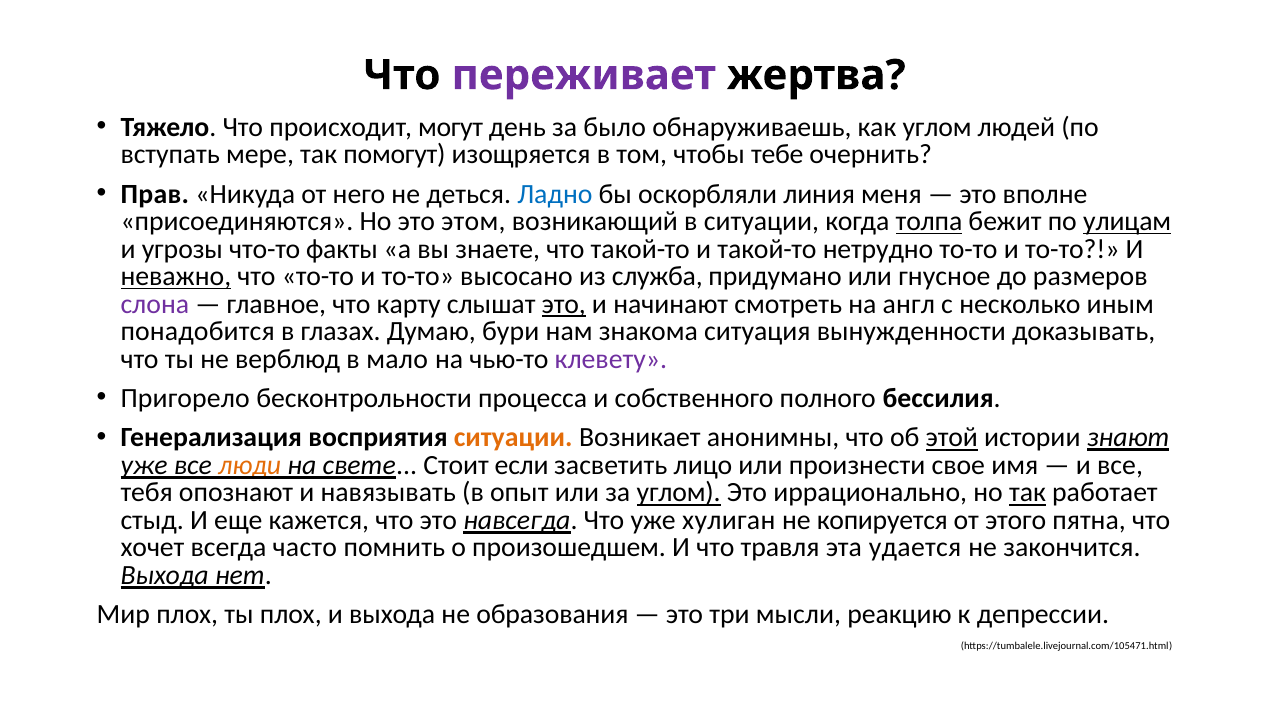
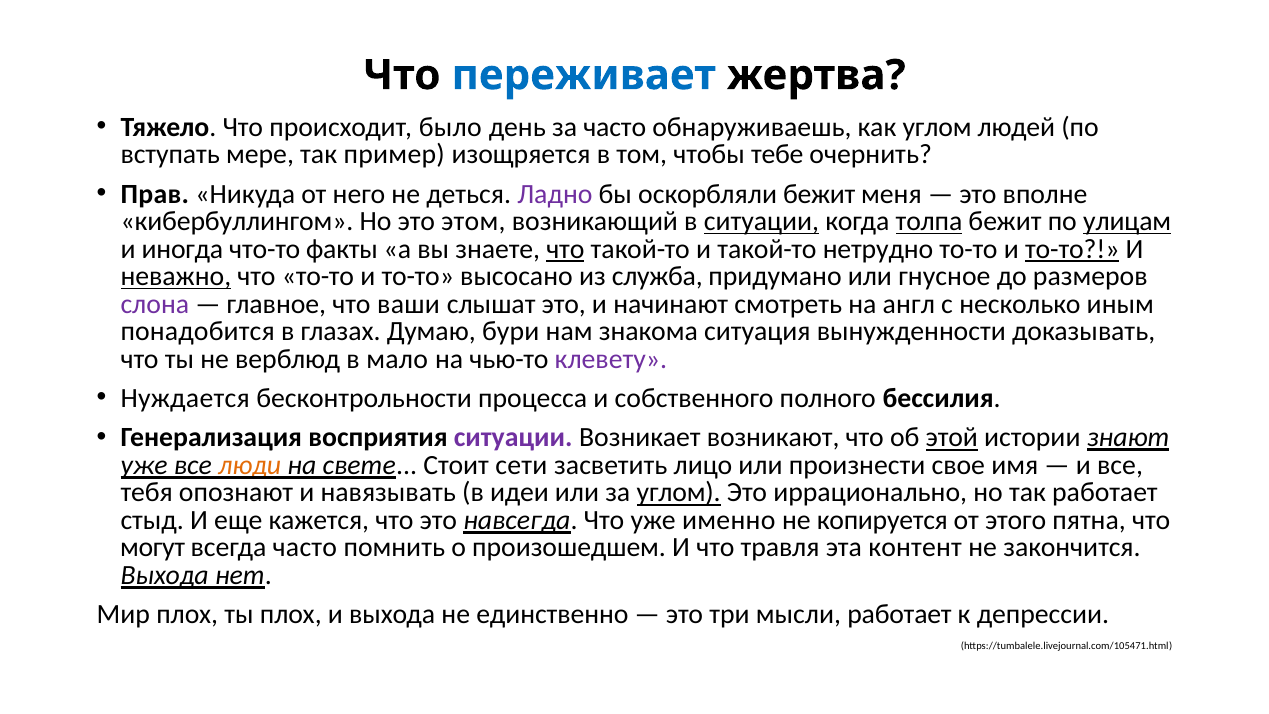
переживает colour: purple -> blue
могут: могут -> было
за было: было -> часто
помогут: помогут -> пример
Ладно colour: blue -> purple
оскорбляли линия: линия -> бежит
присоединяются: присоединяются -> кибербуллингом
ситуации at (761, 221) underline: none -> present
угрозы: угрозы -> иногда
что at (565, 249) underline: none -> present
то-то at (1072, 249) underline: none -> present
карту: карту -> ваши
это at (564, 304) underline: present -> none
Пригорело: Пригорело -> Нуждается
ситуации at (513, 438) colour: orange -> purple
анонимны: анонимны -> возникают
если: если -> сети
опыт: опыт -> идеи
так at (1027, 493) underline: present -> none
хулиган: хулиган -> именно
хочет: хочет -> могут
удается: удается -> контент
образования: образования -> единственно
мысли реакцию: реакцию -> работает
